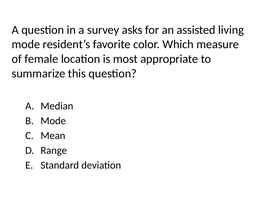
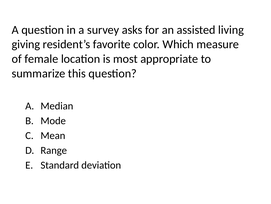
mode at (26, 44): mode -> giving
